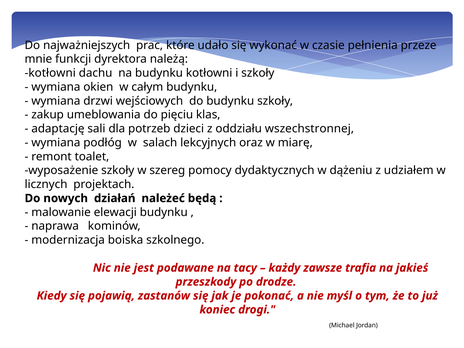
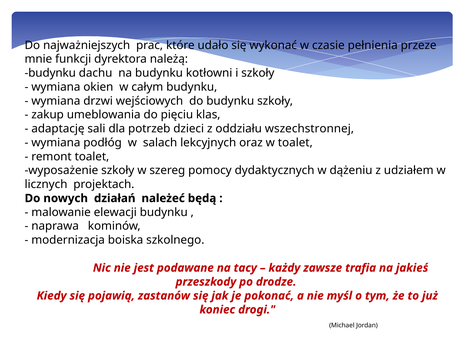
kotłowni at (50, 73): kotłowni -> budynku
w miarę: miarę -> toalet
